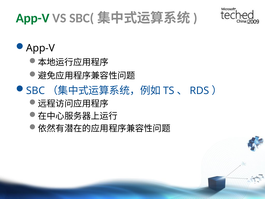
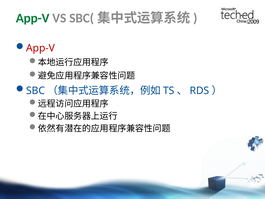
App-V at (40, 48) colour: black -> red
